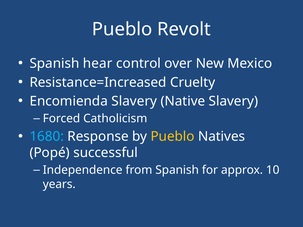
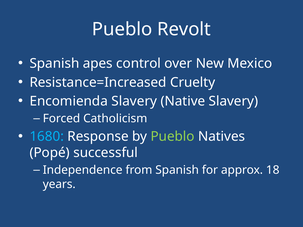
hear: hear -> apes
Pueblo at (173, 137) colour: yellow -> light green
10: 10 -> 18
